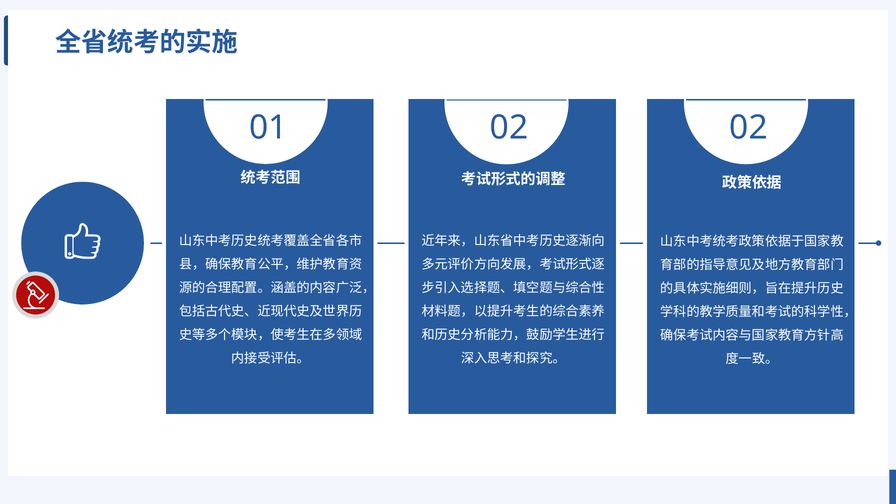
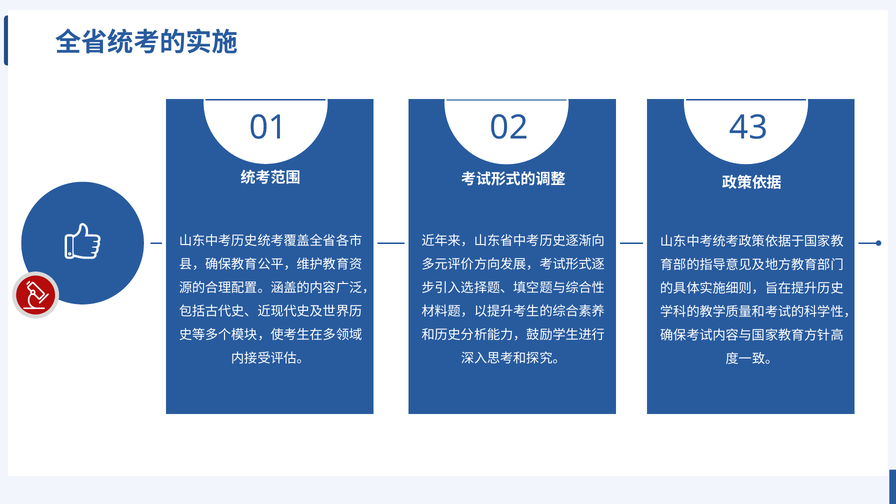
02 02: 02 -> 43
